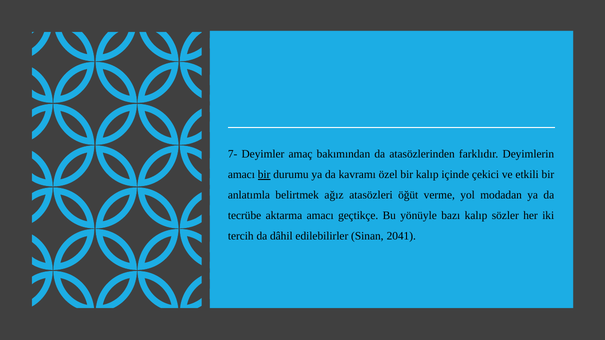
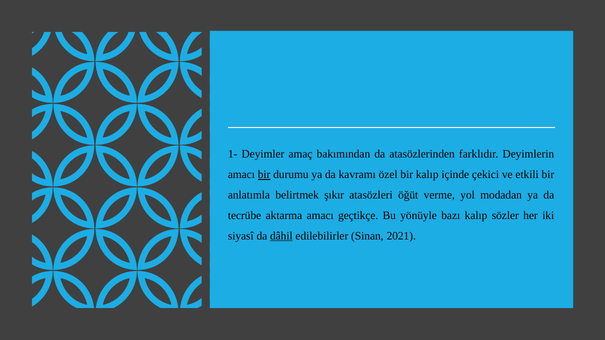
7-: 7- -> 1-
ağız: ağız -> şıkır
tercih: tercih -> siyasî
dâhil underline: none -> present
2041: 2041 -> 2021
